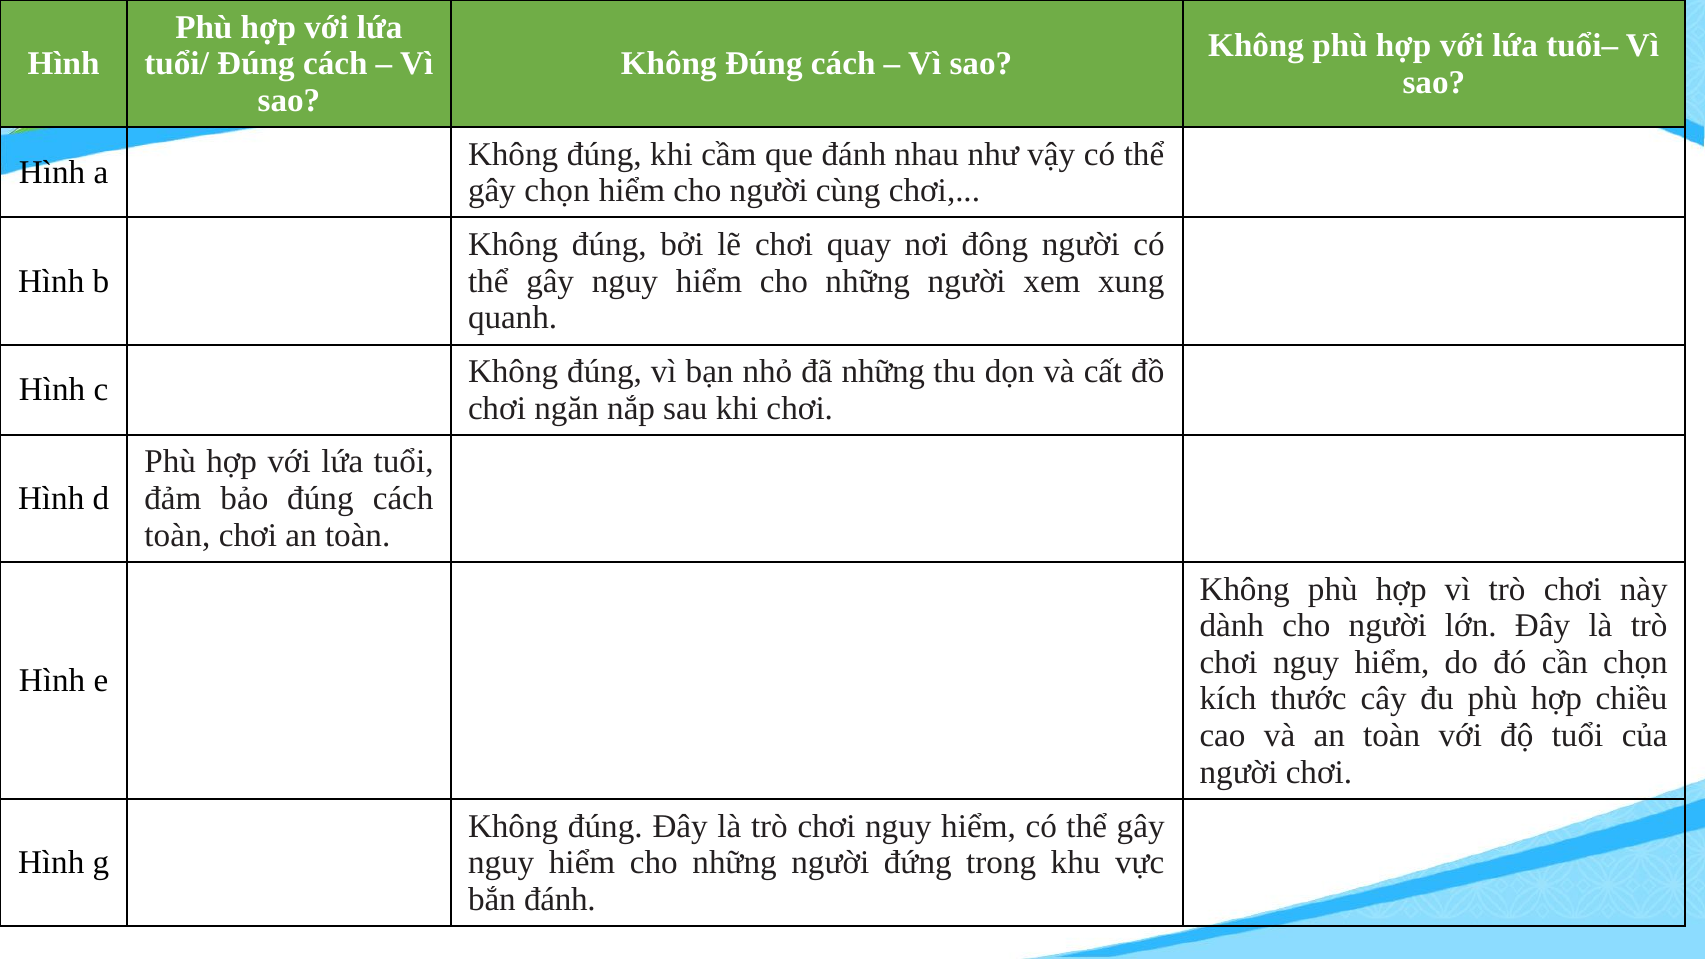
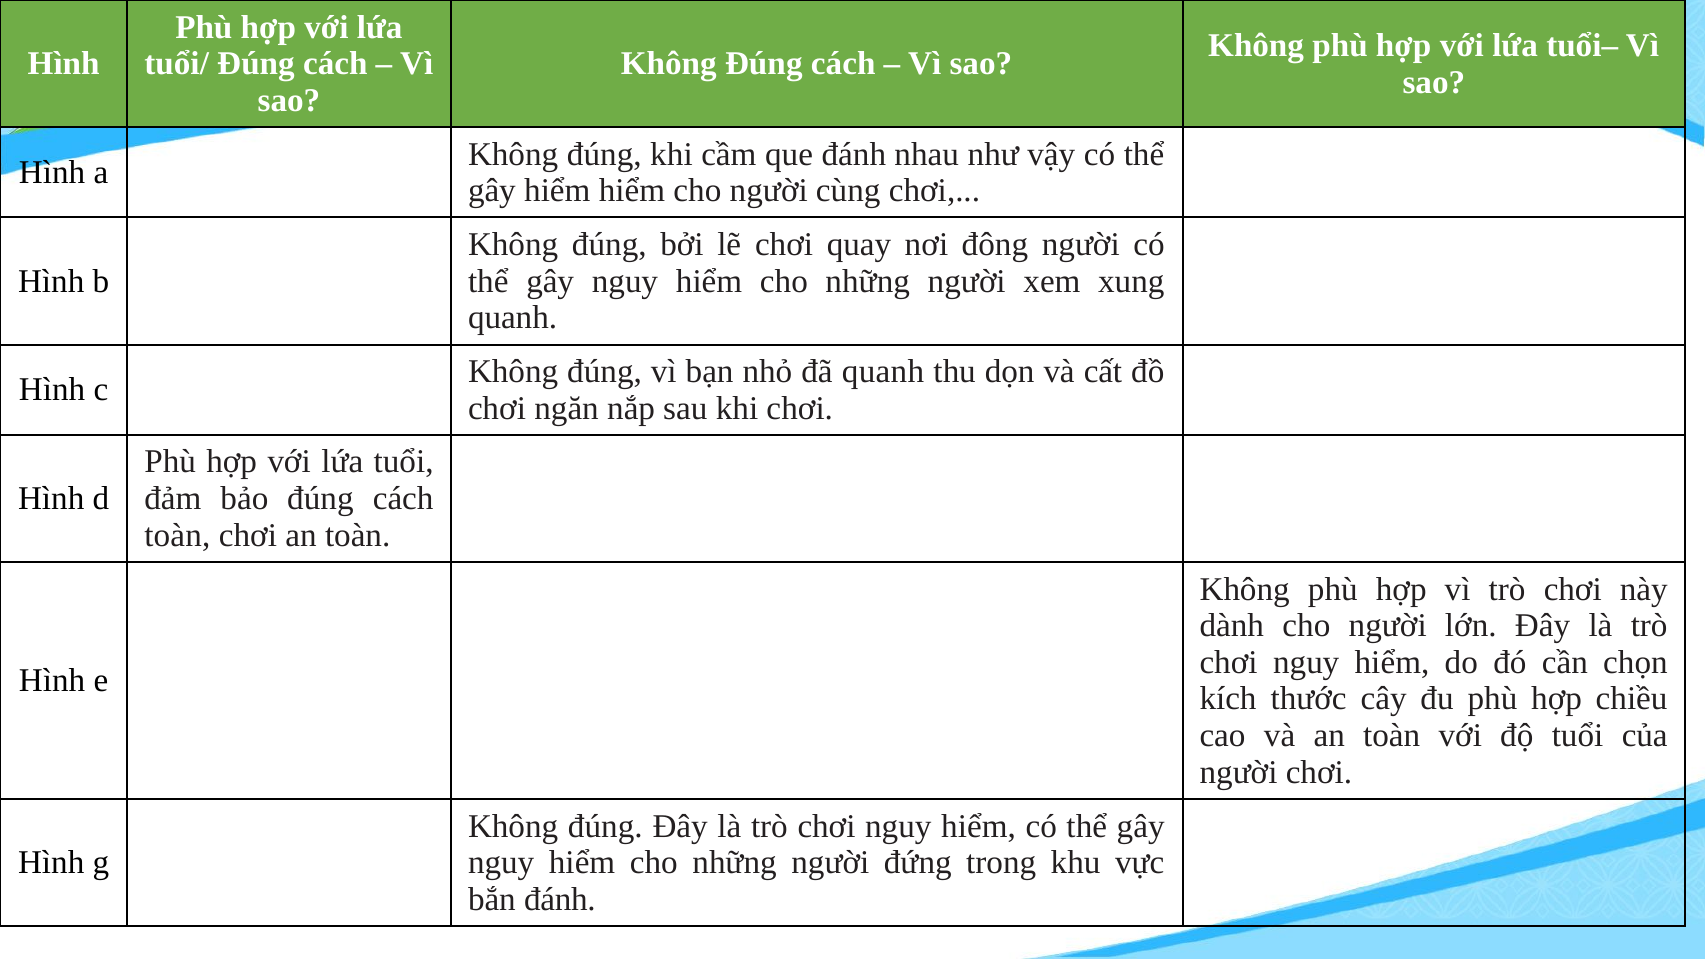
gây chọn: chọn -> hiểm
đã những: những -> quanh
